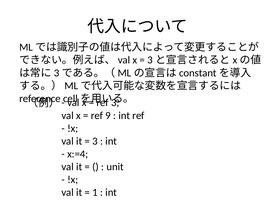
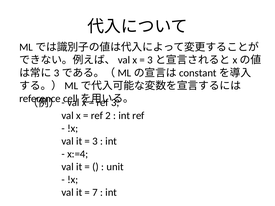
9: 9 -> 2
1: 1 -> 7
